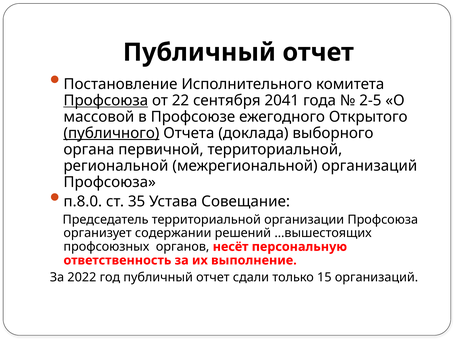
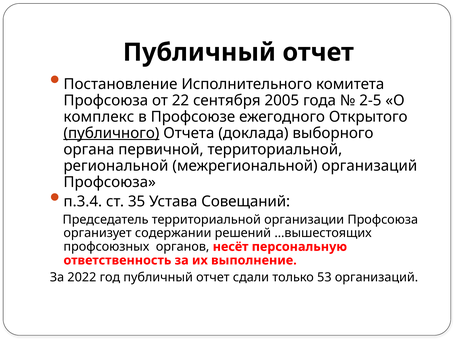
Профсоюза at (106, 101) underline: present -> none
2041: 2041 -> 2005
массовой: массовой -> комплекс
п.8.0: п.8.0 -> п.3.4
Совещание: Совещание -> Совещаний
15: 15 -> 53
